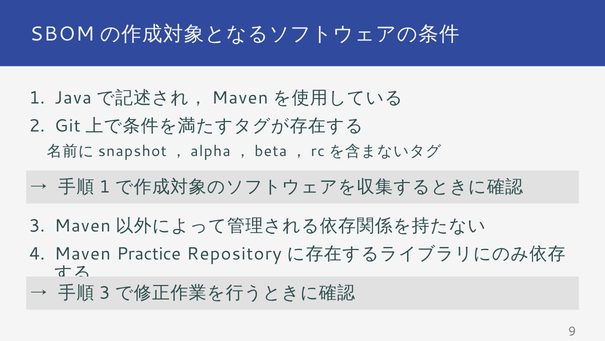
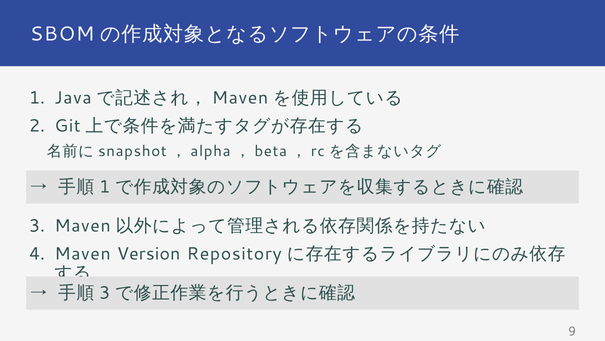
Practice: Practice -> Version
